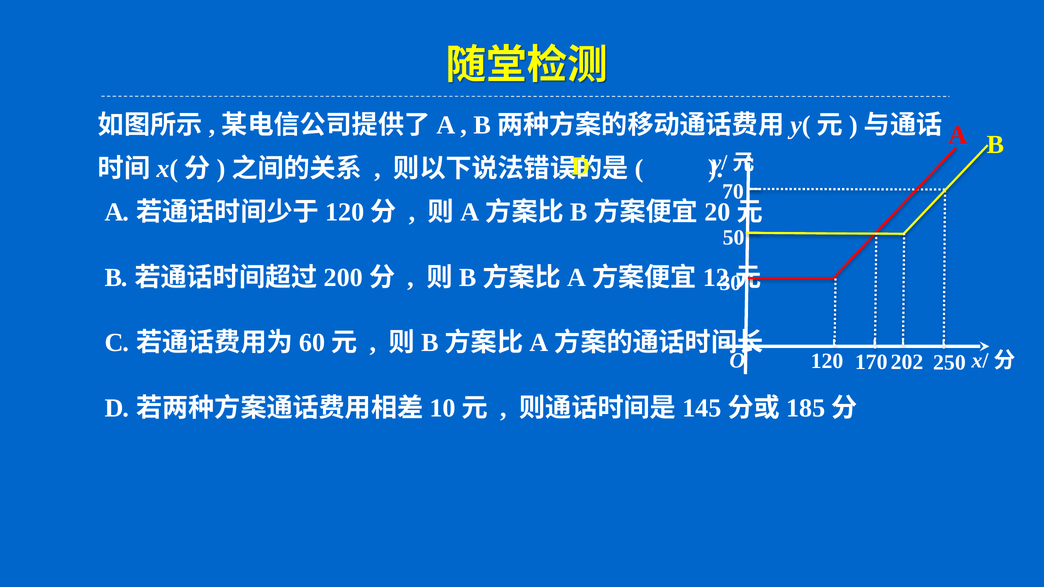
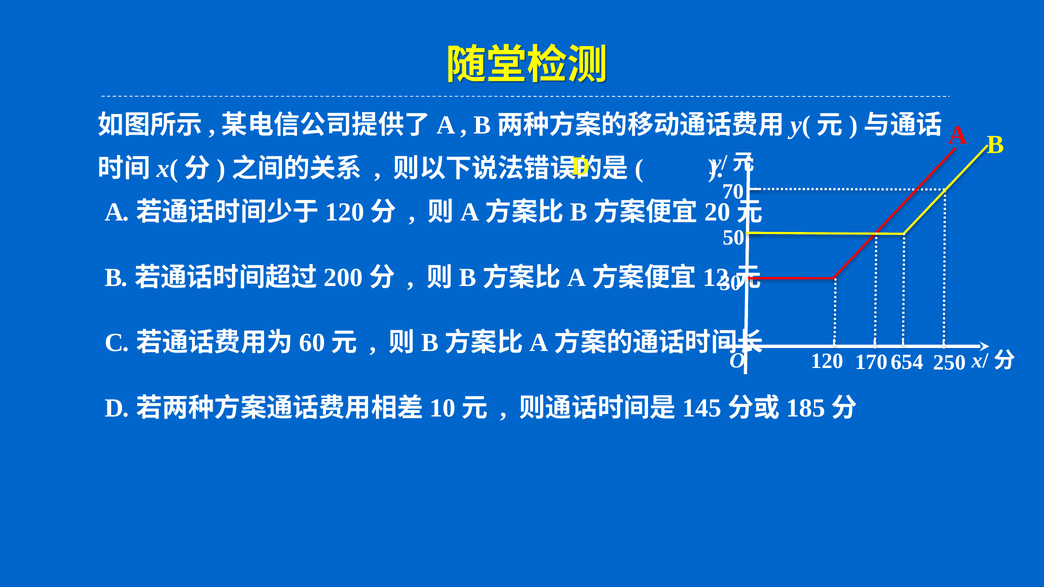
202: 202 -> 654
